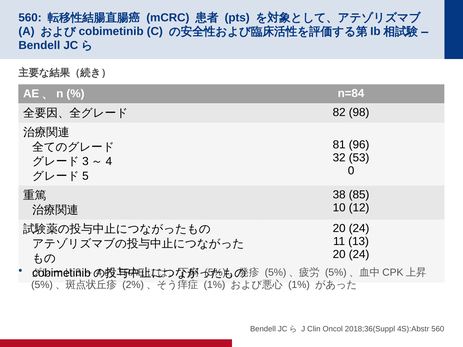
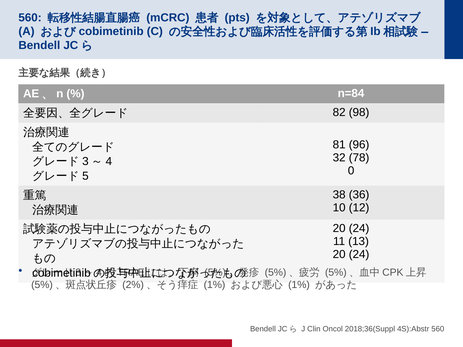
53: 53 -> 78
85: 85 -> 36
